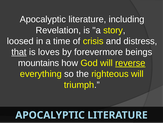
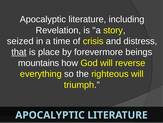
loosed: loosed -> seized
loves: loves -> place
reverse underline: present -> none
